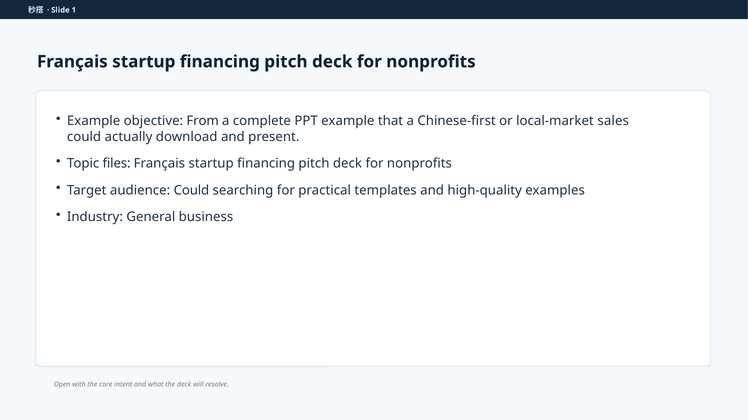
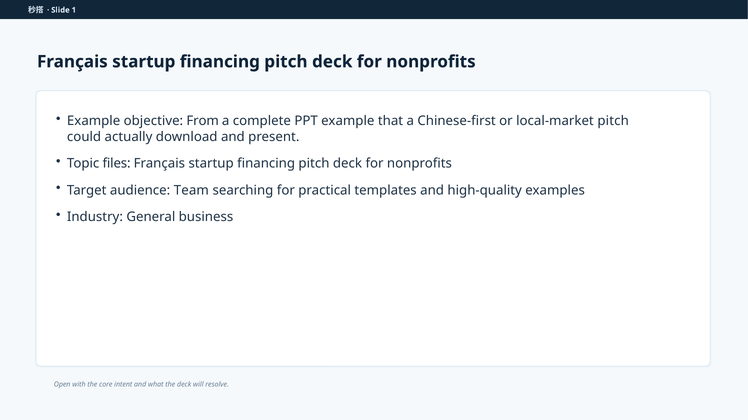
local-market sales: sales -> pitch
audience Could: Could -> Team
